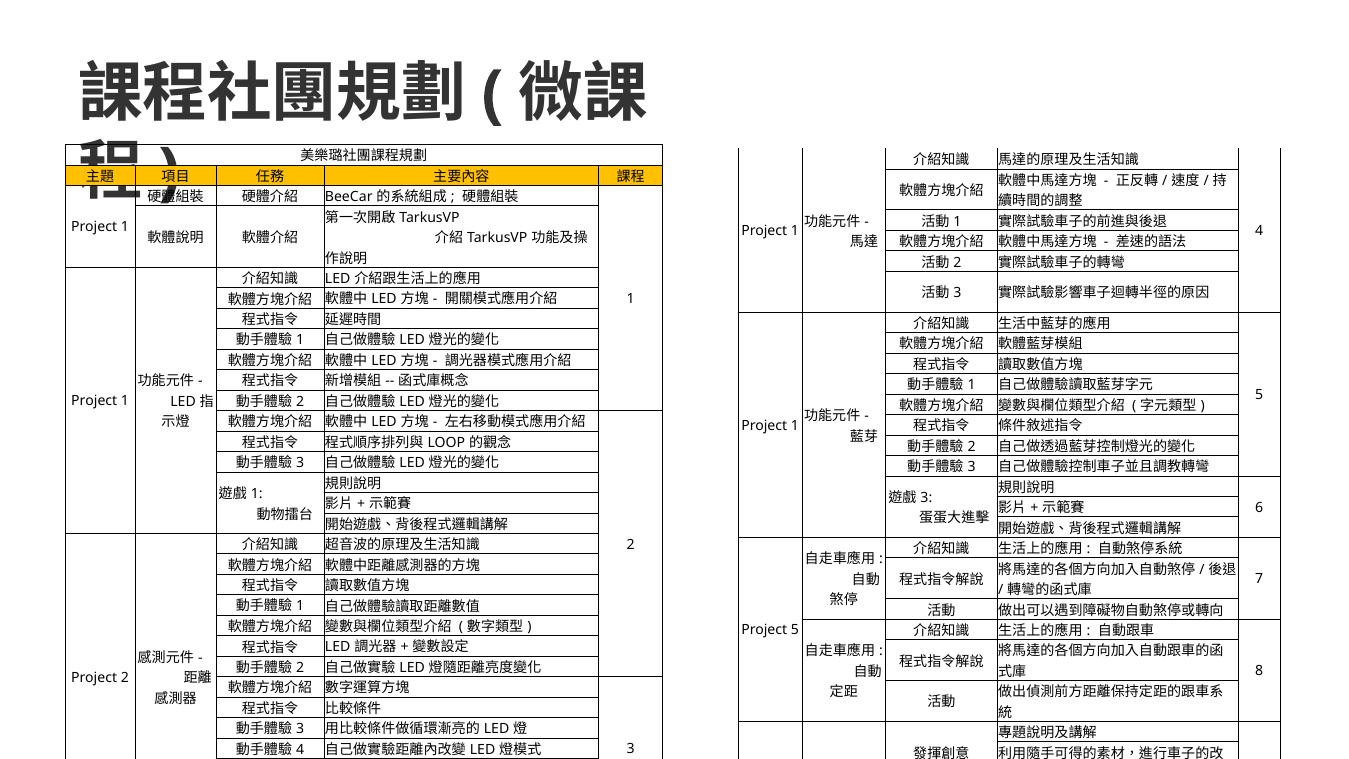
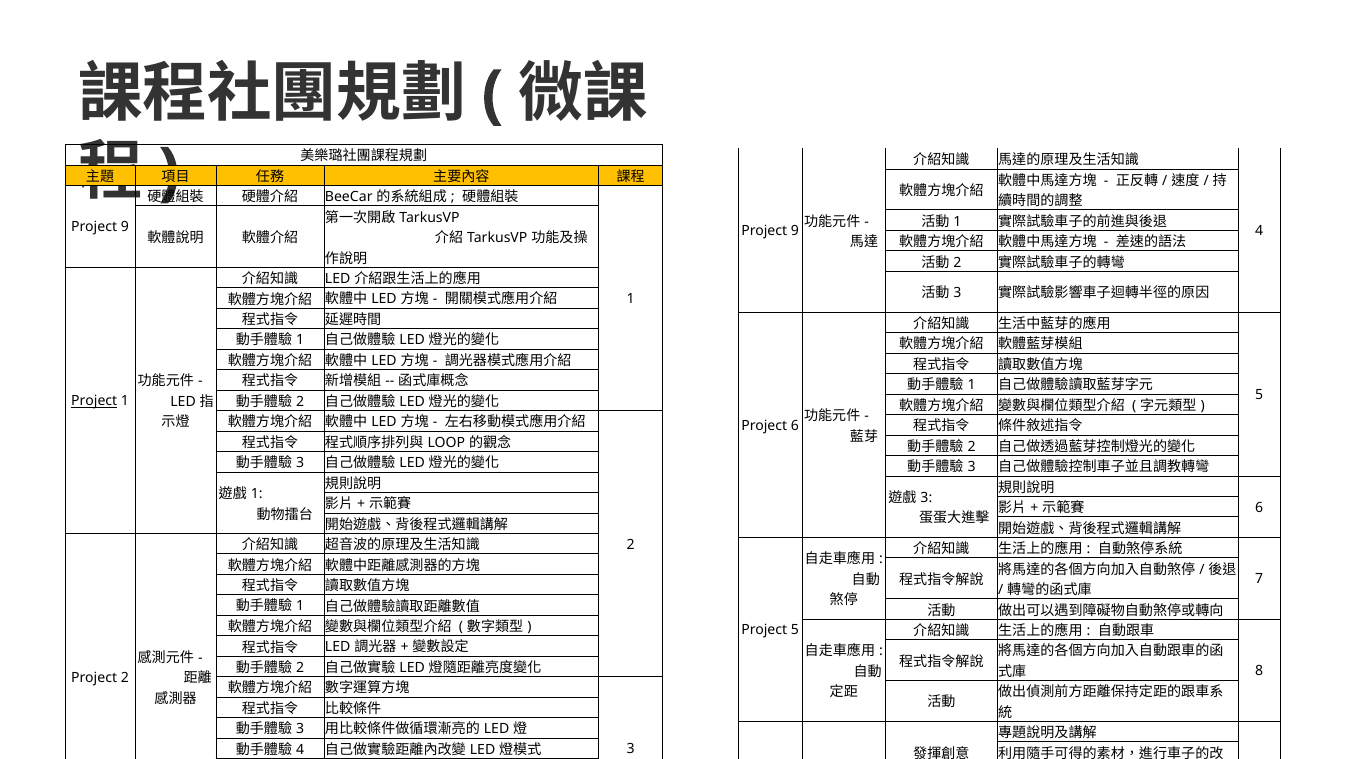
1 at (125, 227): 1 -> 9
1 at (795, 231): 1 -> 9
Project at (94, 401) underline: none -> present
1 at (795, 425): 1 -> 6
